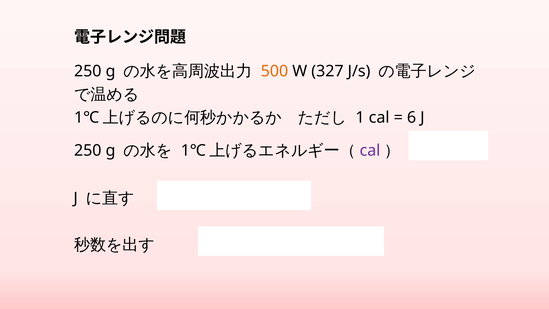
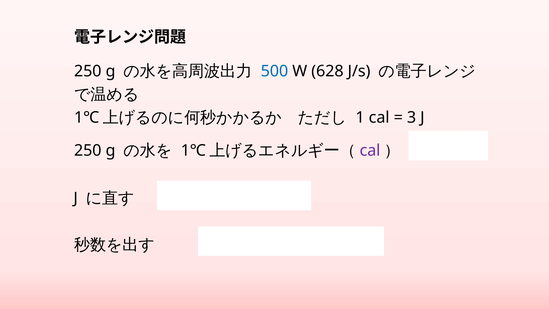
500 at (274, 71) colour: orange -> blue
327: 327 -> 628
6: 6 -> 3
